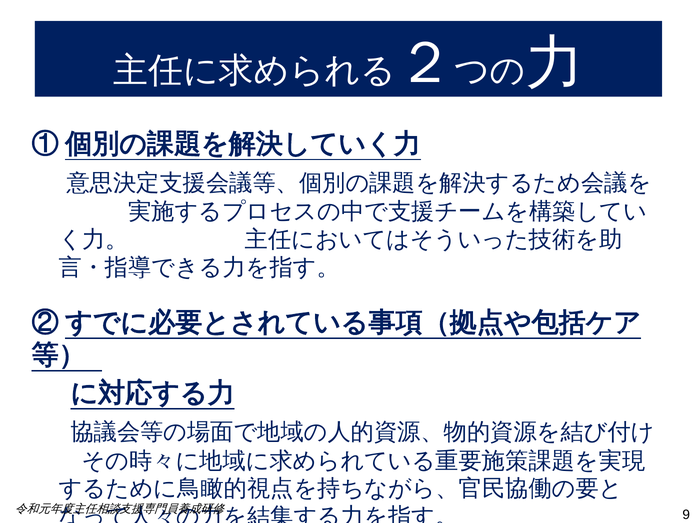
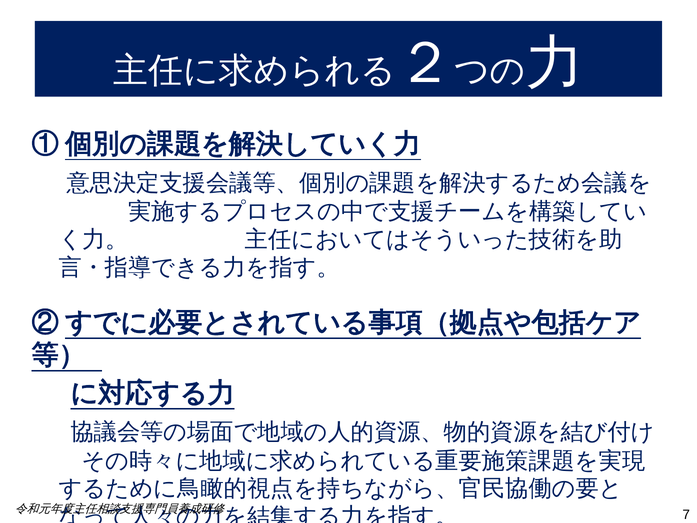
9: 9 -> 7
